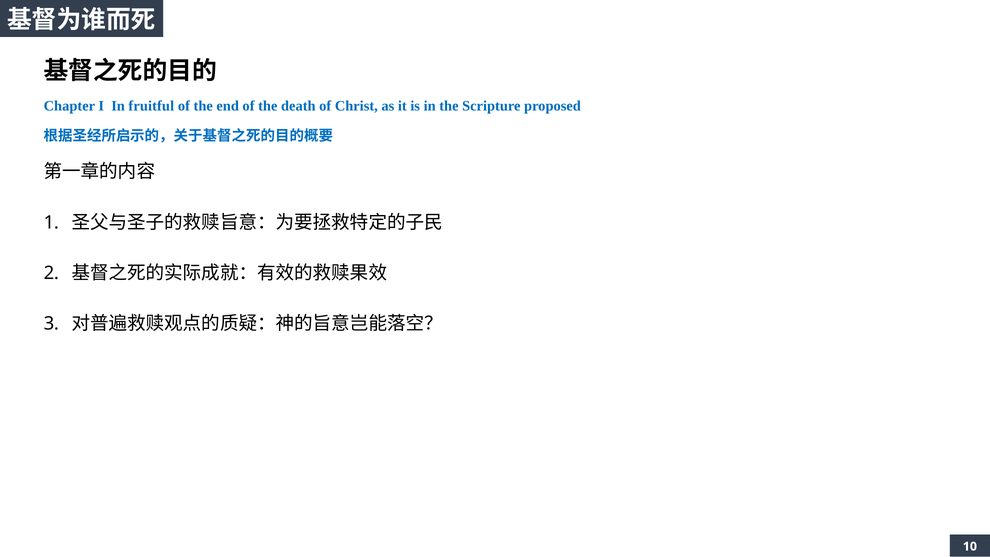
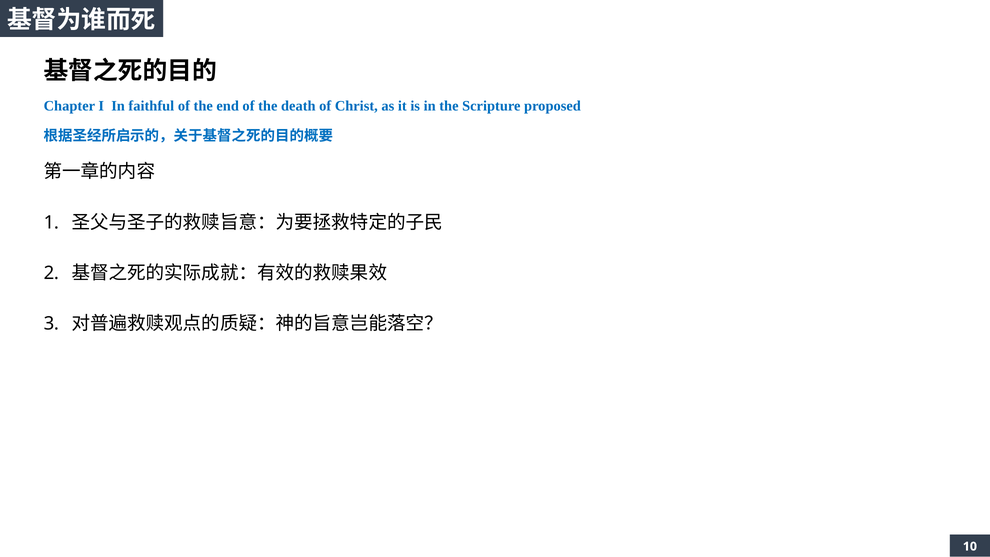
fruitful: fruitful -> faithful
